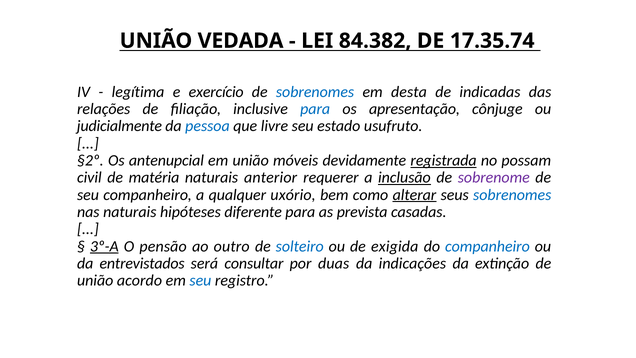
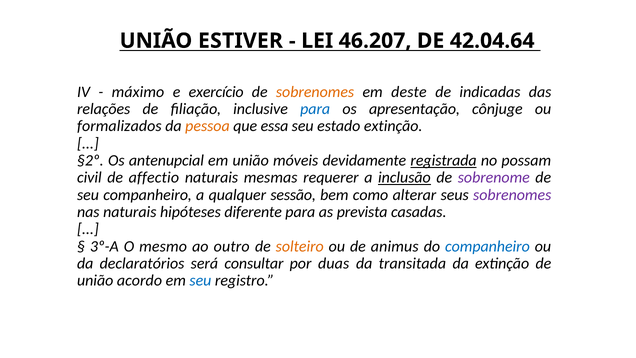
VEDADA: VEDADA -> ESTIVER
84.382: 84.382 -> 46.207
17.35.74: 17.35.74 -> 42.04.64
legítima: legítima -> máximo
sobrenomes at (315, 92) colour: blue -> orange
desta: desta -> deste
judicialmente: judicialmente -> formalizados
pessoa colour: blue -> orange
livre: livre -> essa
estado usufruto: usufruto -> extinção
matéria: matéria -> affectio
anterior: anterior -> mesmas
uxório: uxório -> sessão
alterar underline: present -> none
sobrenomes at (512, 195) colour: blue -> purple
3º-A underline: present -> none
pensão: pensão -> mesmo
solteiro colour: blue -> orange
exigida: exigida -> animus
entrevistados: entrevistados -> declaratórios
indicações: indicações -> transitada
